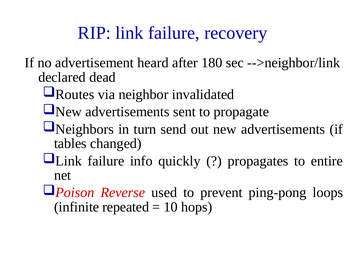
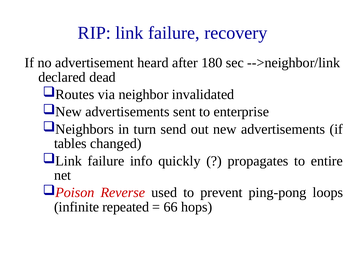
propagate: propagate -> enterprise
10: 10 -> 66
